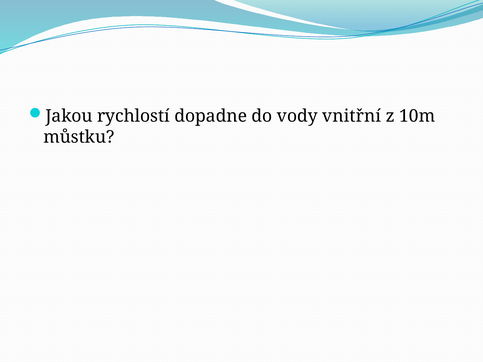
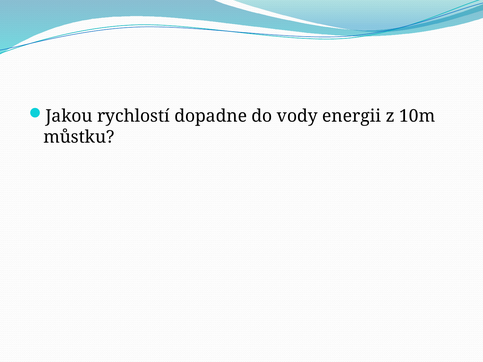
vnitřní: vnitřní -> energii
